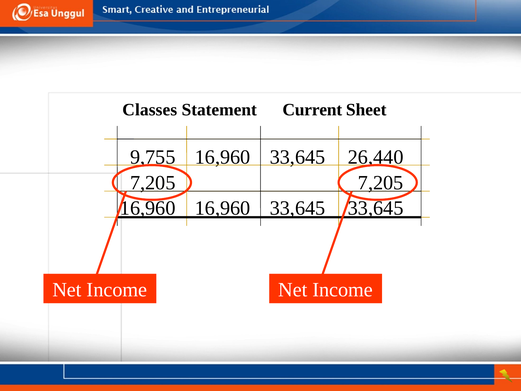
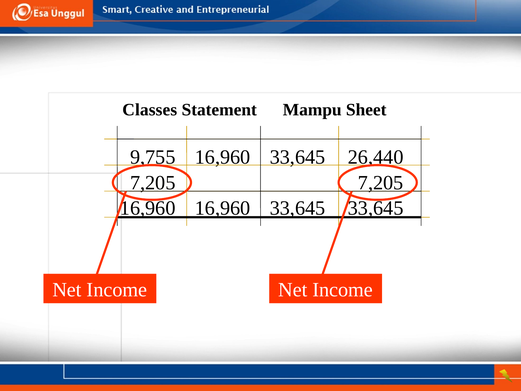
Current: Current -> Mampu
